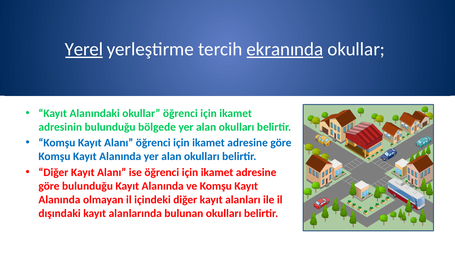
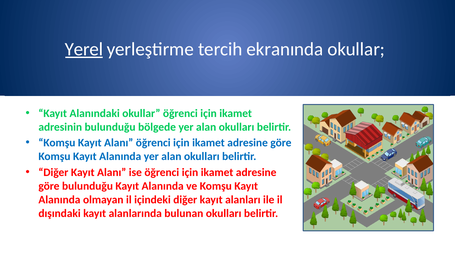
ekranında at (285, 49) underline: present -> none
